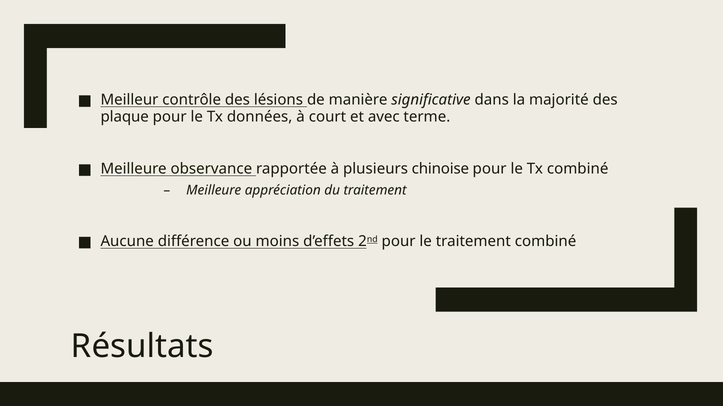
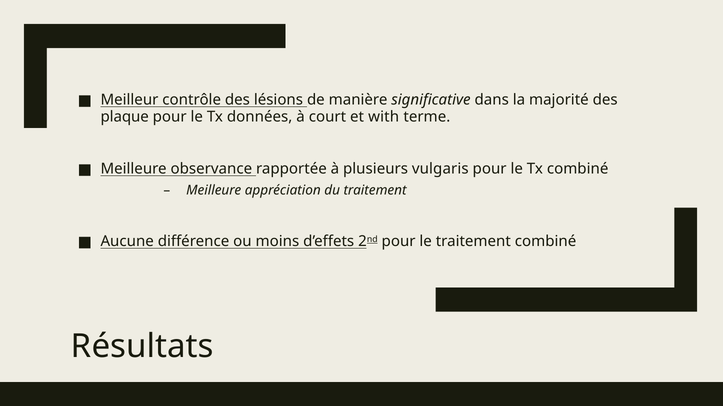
avec: avec -> with
chinoise: chinoise -> vulgaris
